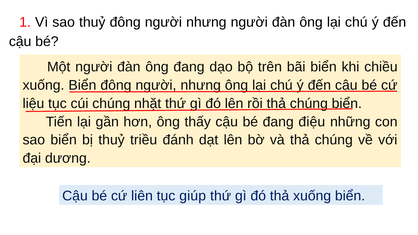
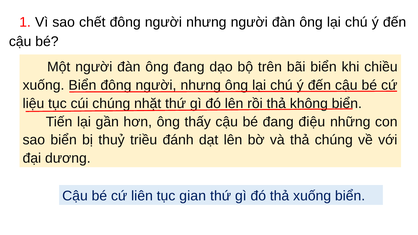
sao thuỷ: thuỷ -> chết
rồi thả chúng: chúng -> không
giúp: giúp -> gian
